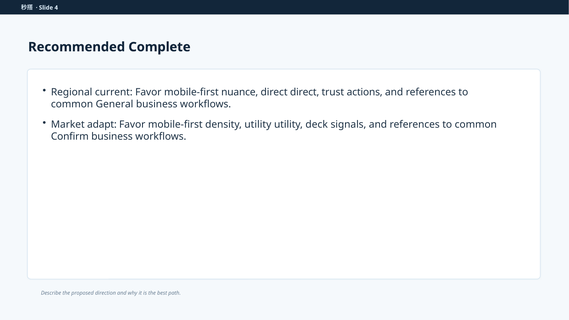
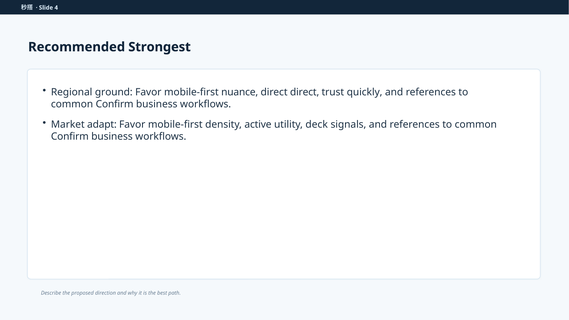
Complete: Complete -> Strongest
current: current -> ground
actions: actions -> quickly
General at (115, 104): General -> Confirm
density utility: utility -> active
